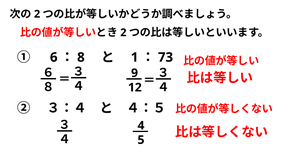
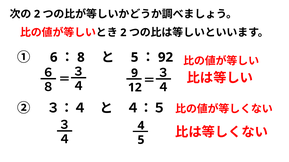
1 at (135, 58): 1 -> 5
73: 73 -> 92
